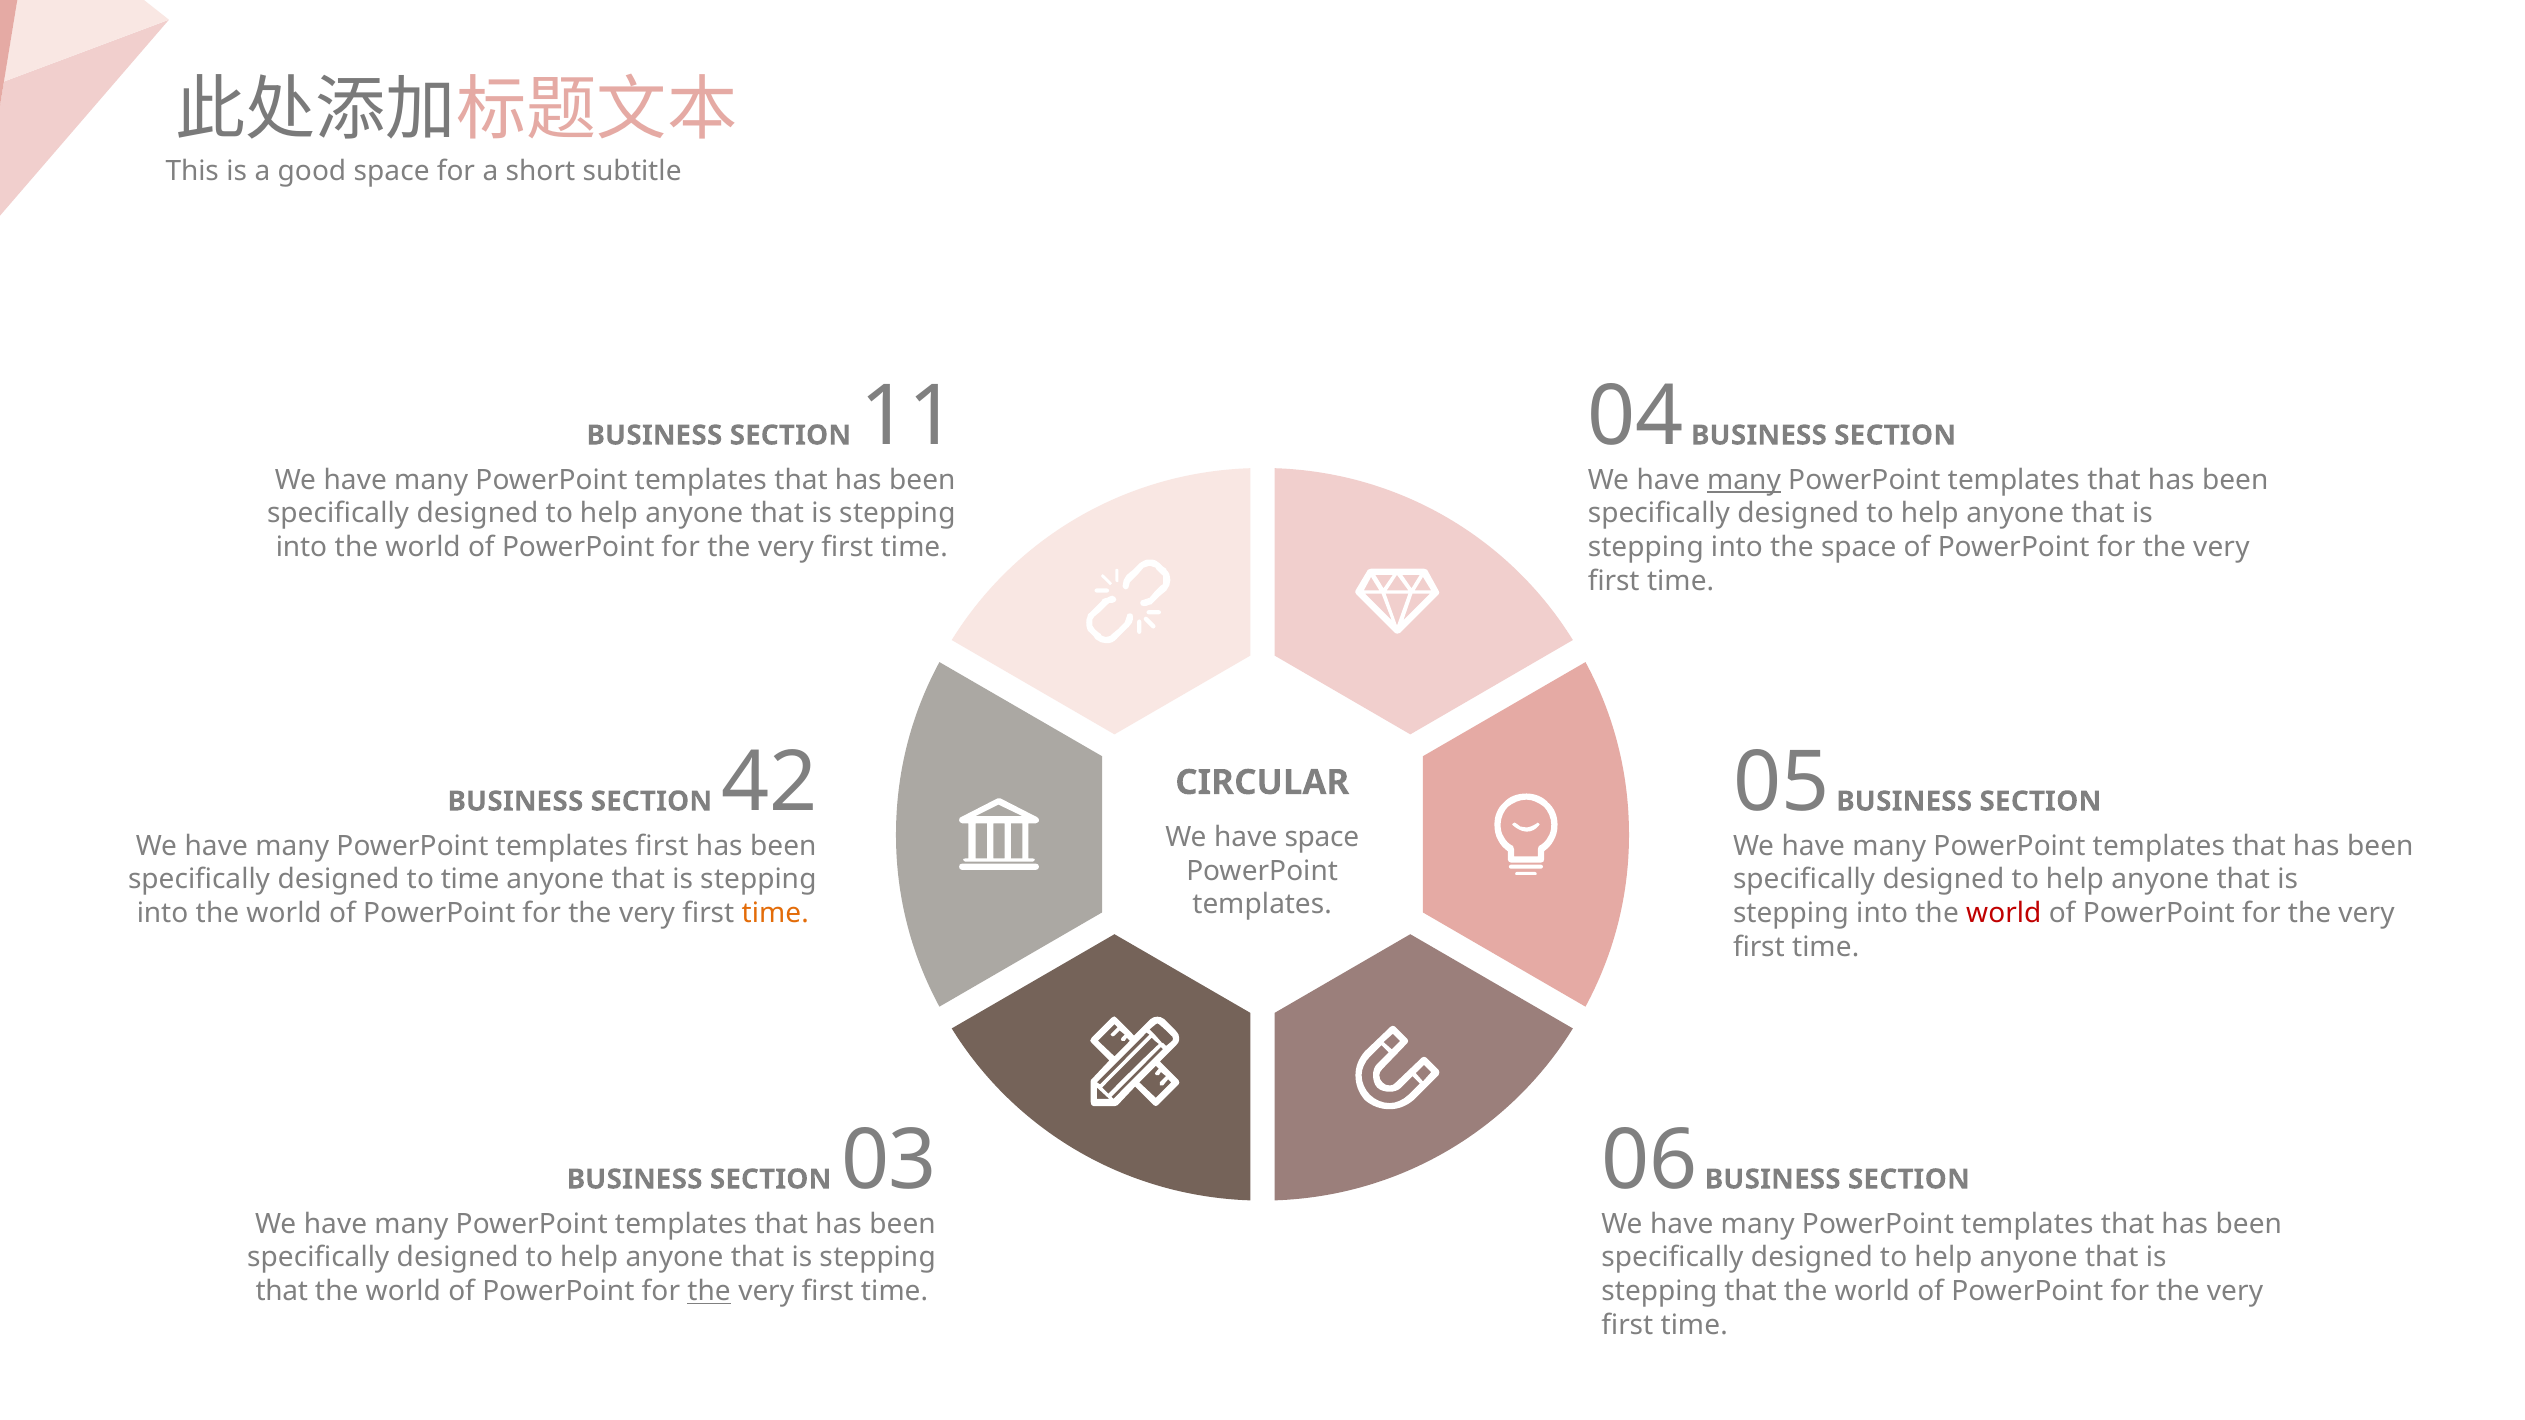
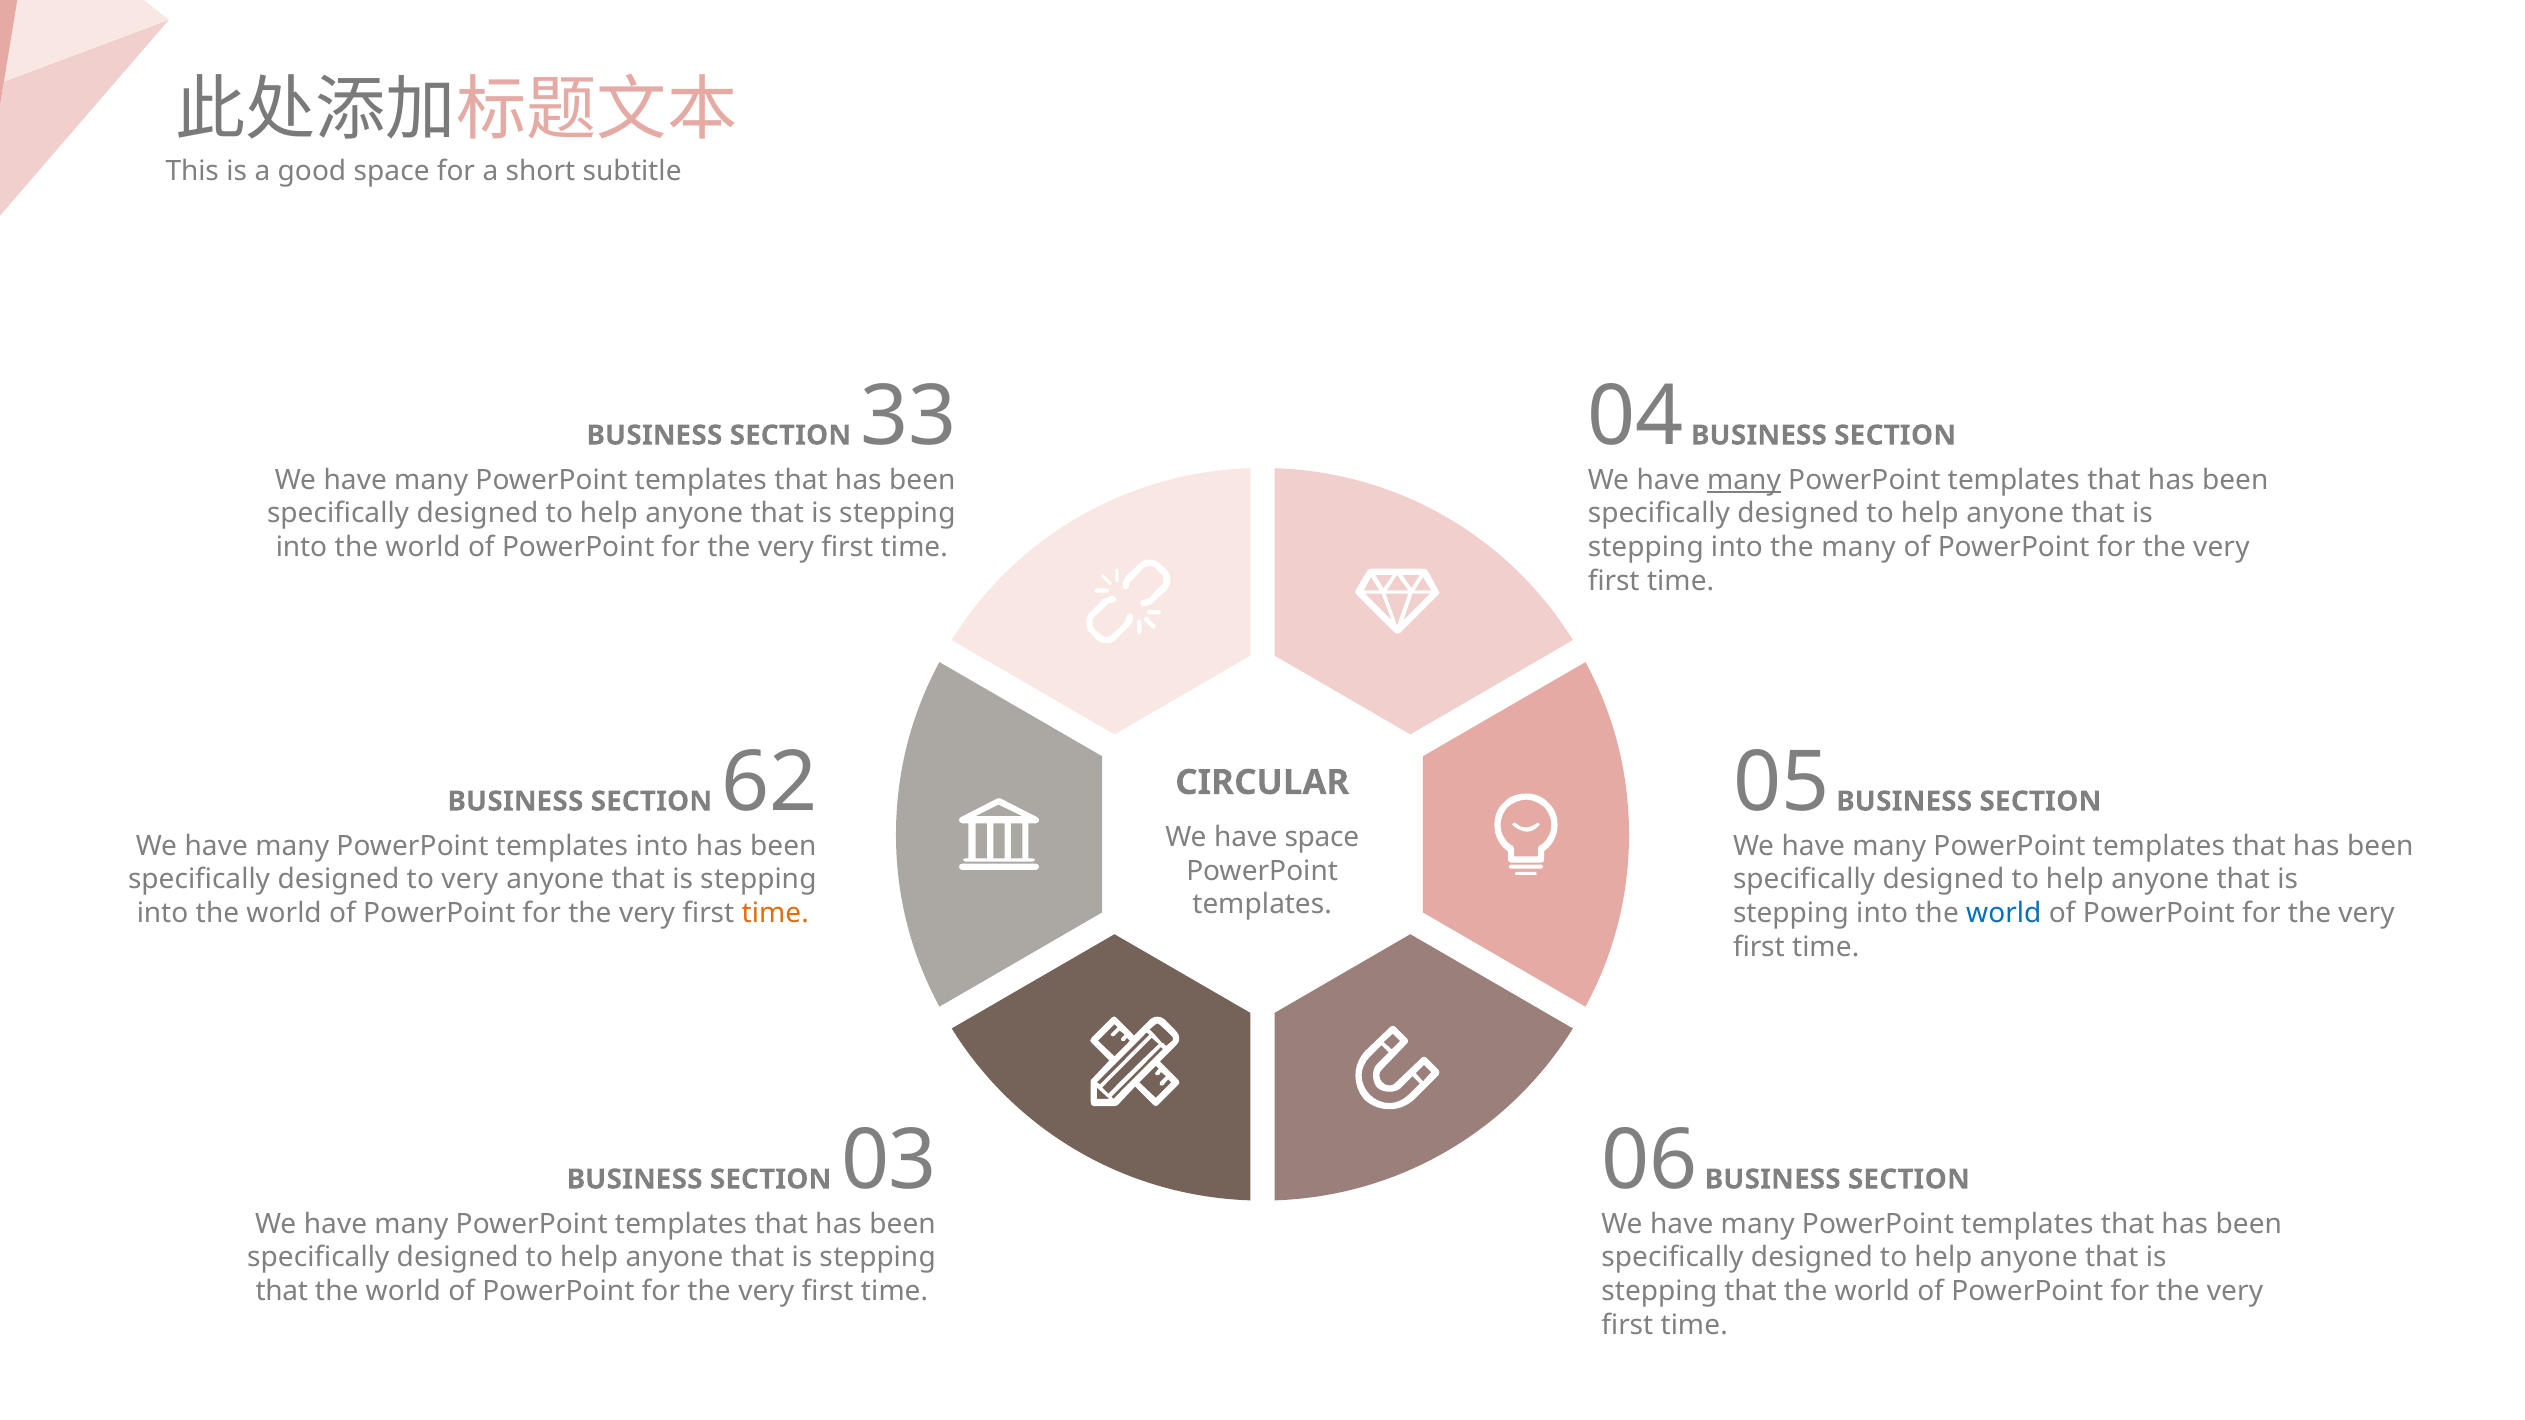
11: 11 -> 33
the space: space -> many
42: 42 -> 62
templates first: first -> into
to time: time -> very
world at (2004, 914) colour: red -> blue
the at (709, 1292) underline: present -> none
